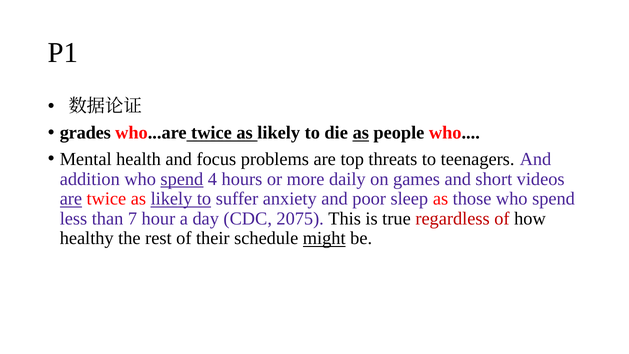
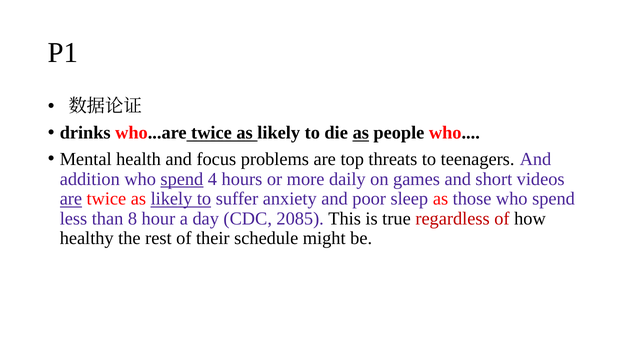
grades: grades -> drinks
7: 7 -> 8
2075: 2075 -> 2085
might underline: present -> none
